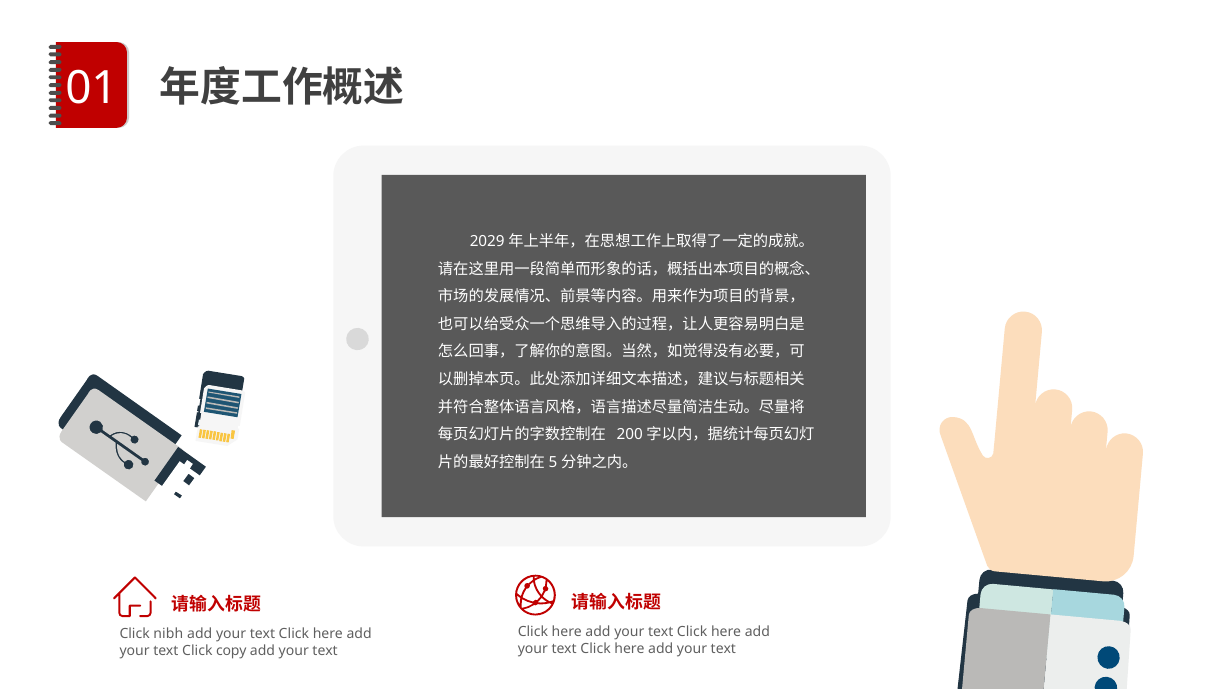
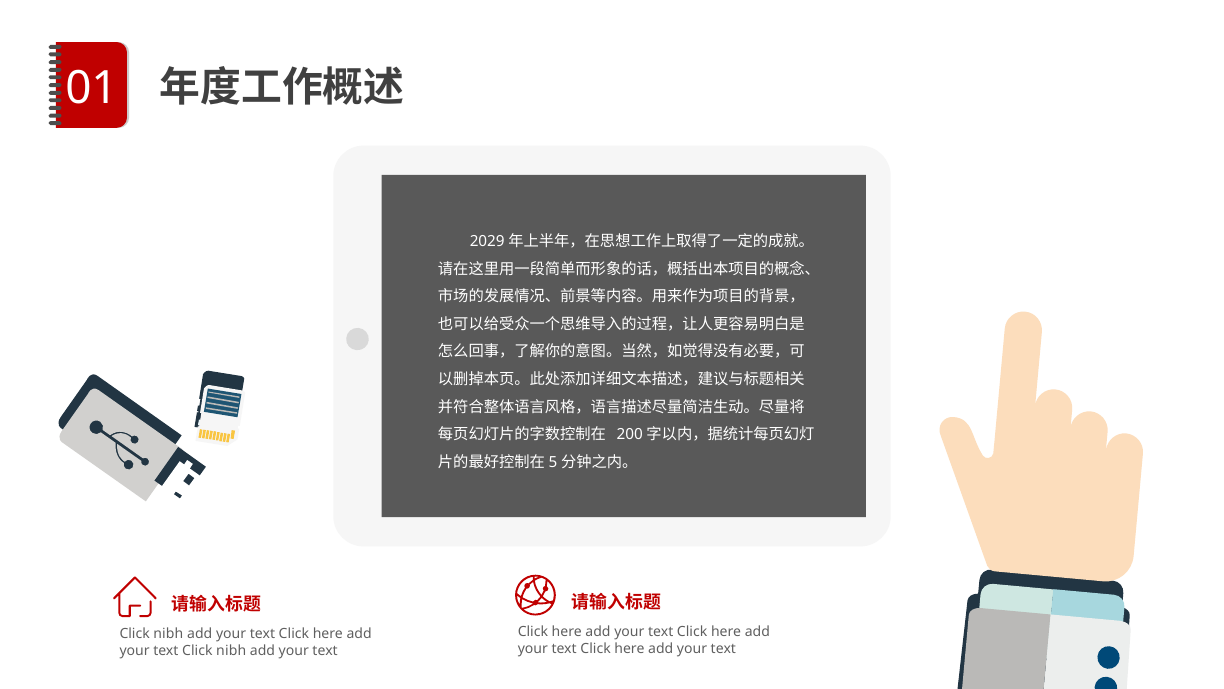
text Click copy: copy -> nibh
